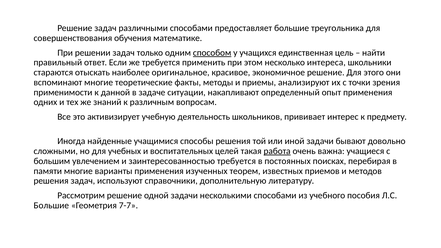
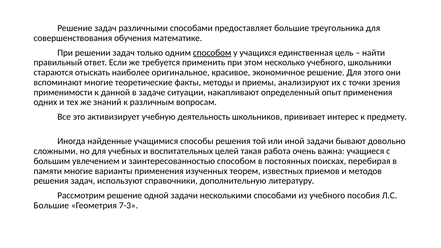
несколько интереса: интереса -> учебного
работа underline: present -> none
заинтересованностью требуется: требуется -> способом
7-7: 7-7 -> 7-3
